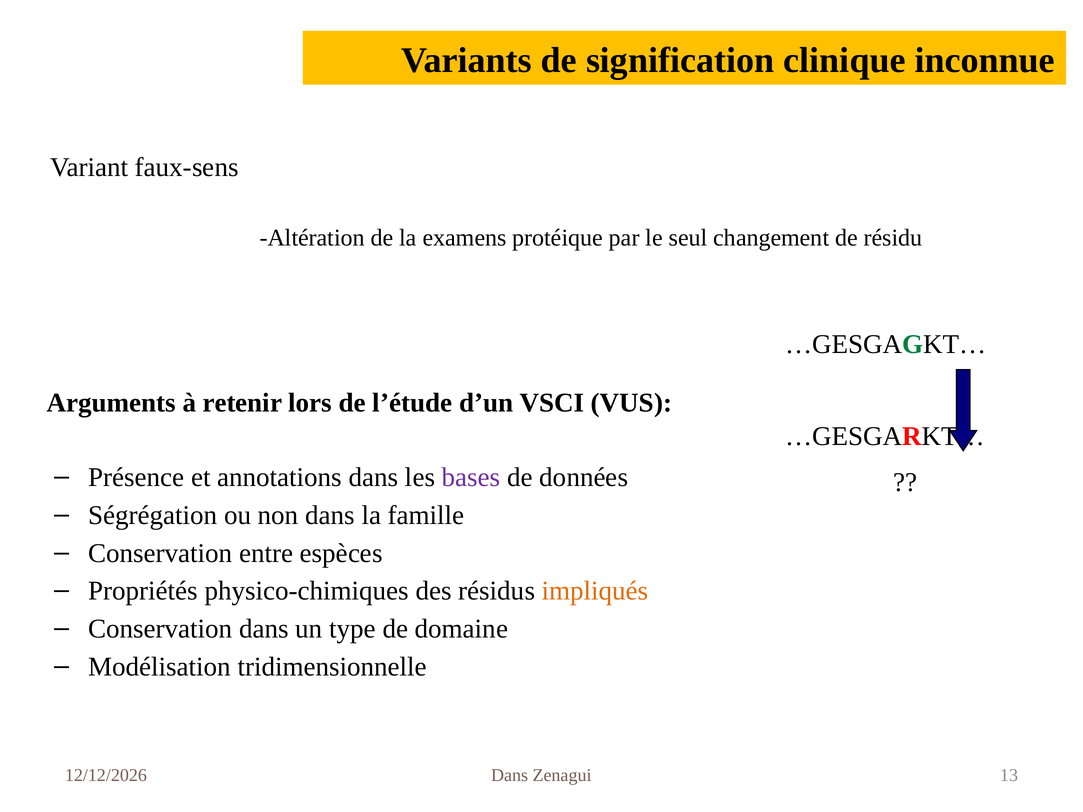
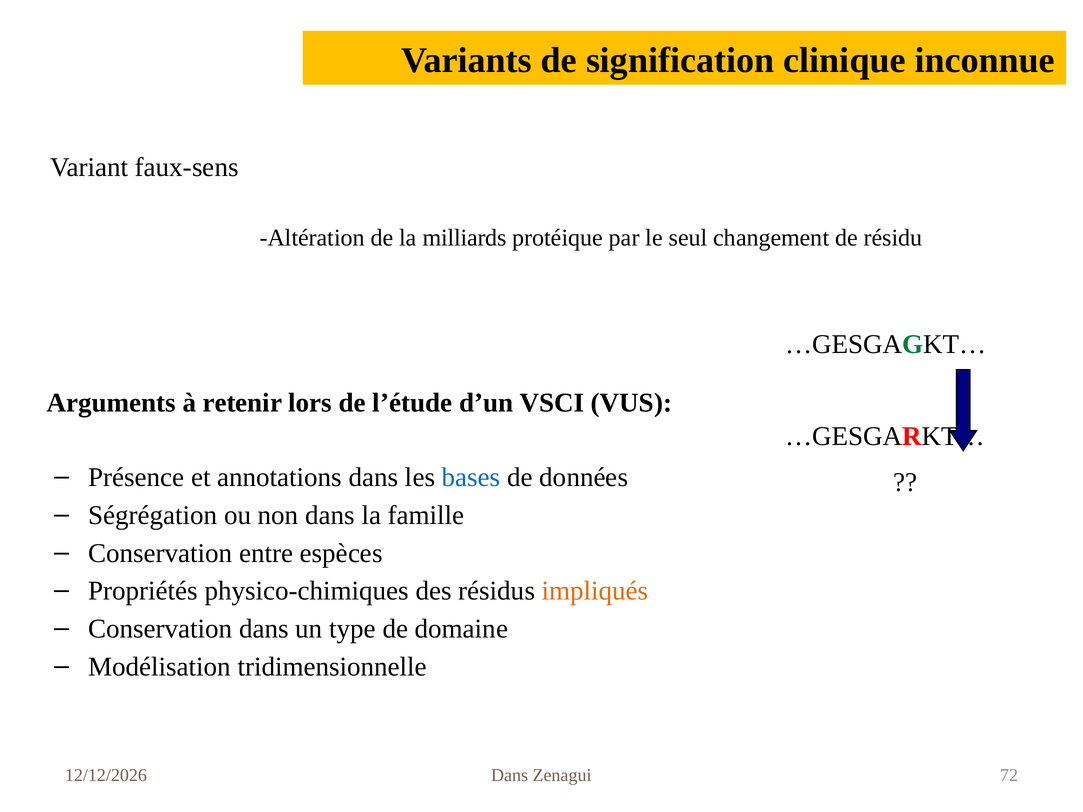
examens: examens -> milliards
bases colour: purple -> blue
13: 13 -> 72
